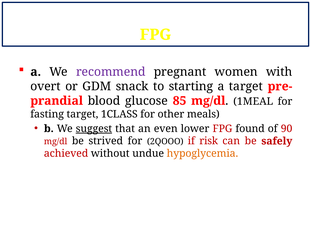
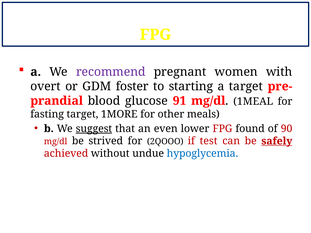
snack: snack -> foster
85: 85 -> 91
1CLASS: 1CLASS -> 1MORE
risk: risk -> test
safely underline: none -> present
hypoglycemia colour: orange -> blue
